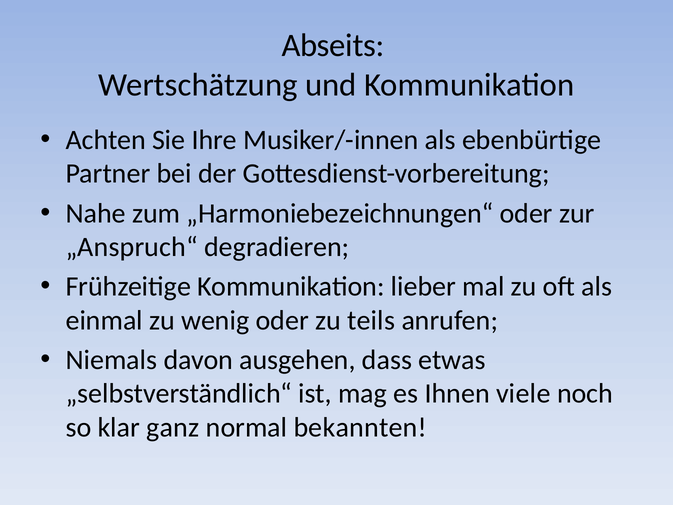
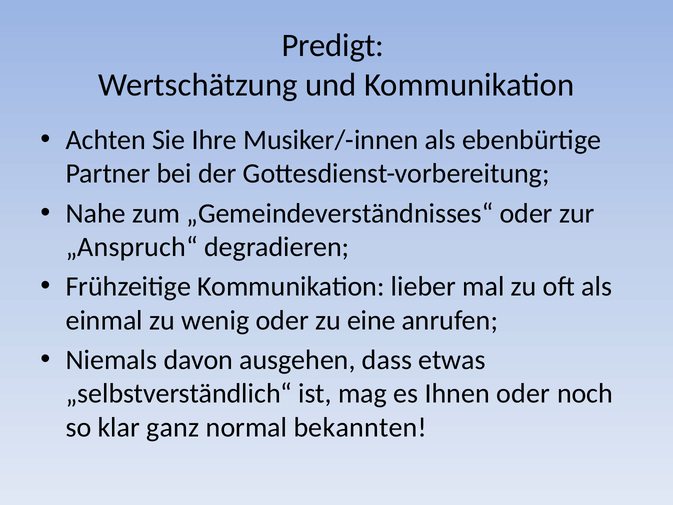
Abseits: Abseits -> Predigt
„Harmoniebezeichnungen“: „Harmoniebezeichnungen“ -> „Gemeindeverständnisses“
teils: teils -> eine
Ihnen viele: viele -> oder
